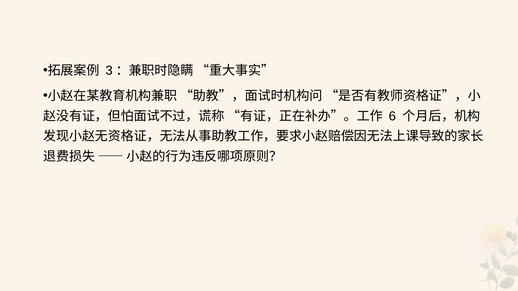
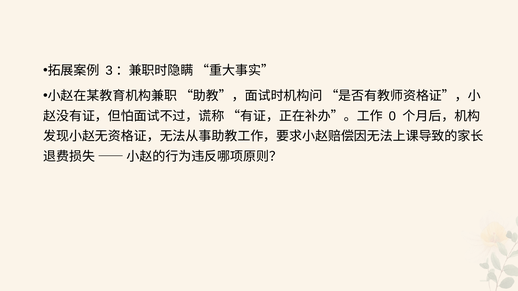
6: 6 -> 0
